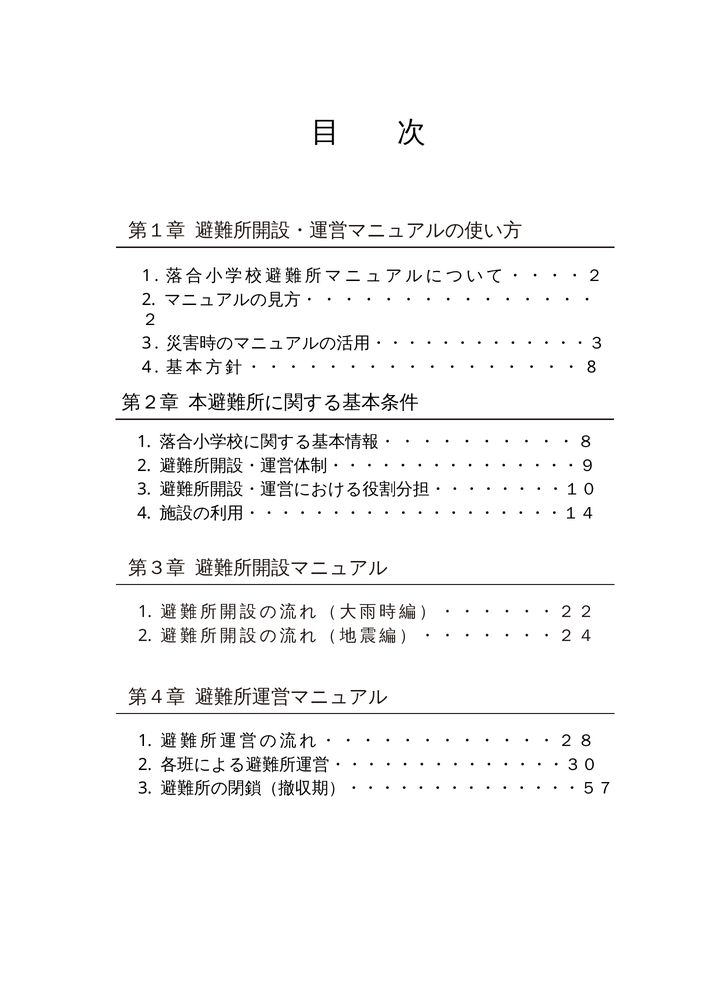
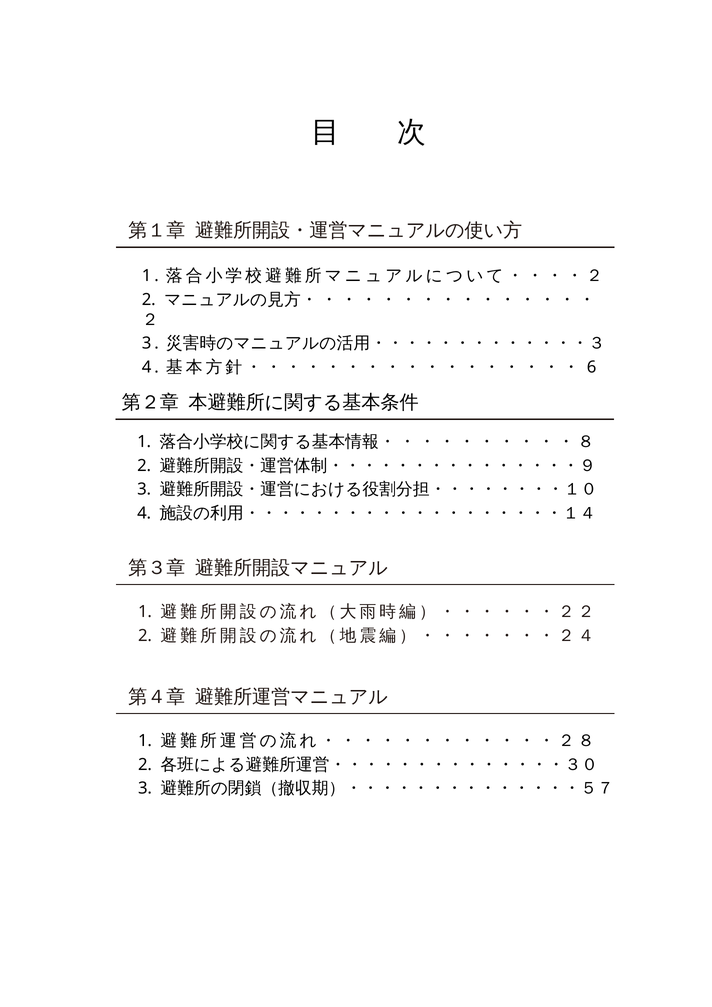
8: 8 -> 6
